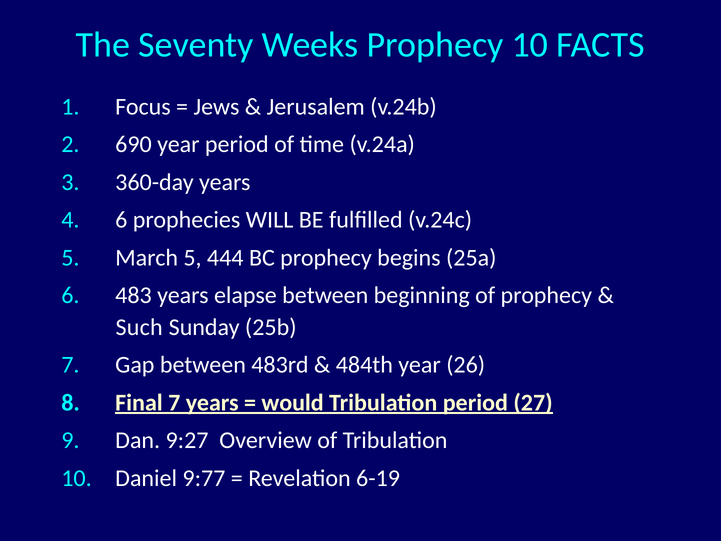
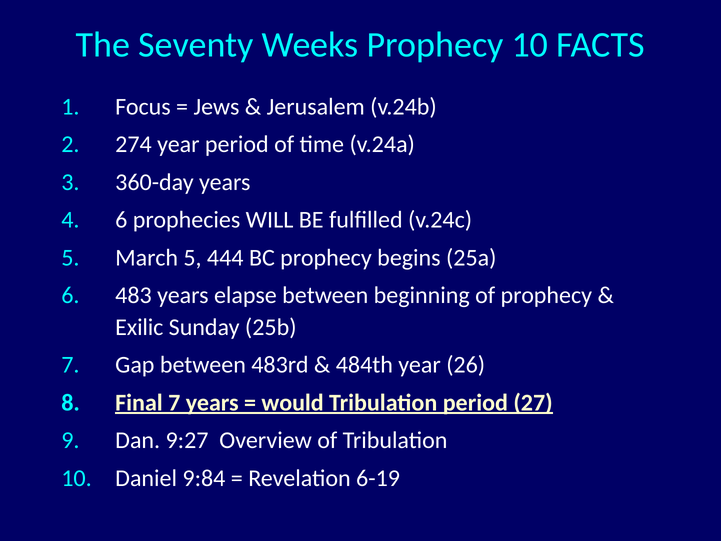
690: 690 -> 274
Such: Such -> Exilic
9:77: 9:77 -> 9:84
